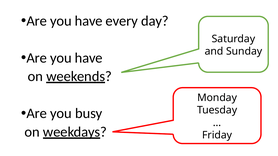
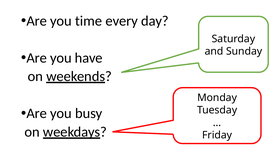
have at (89, 21): have -> time
